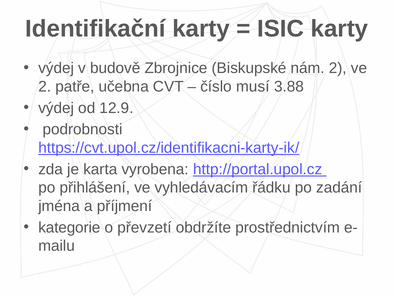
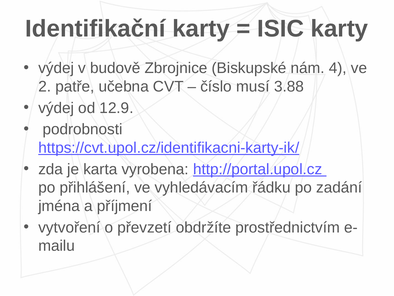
nám 2: 2 -> 4
kategorie: kategorie -> vytvoření
